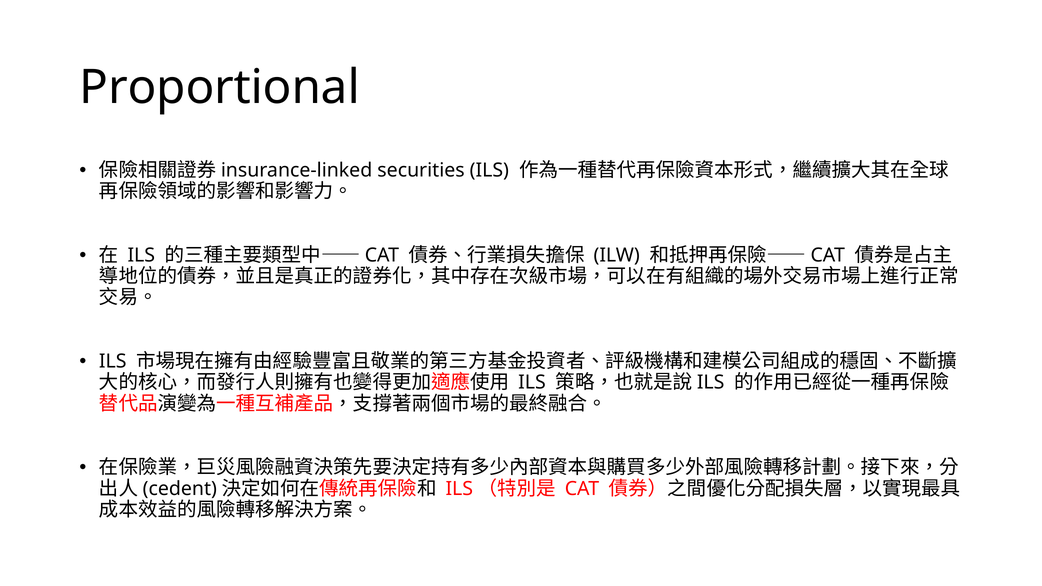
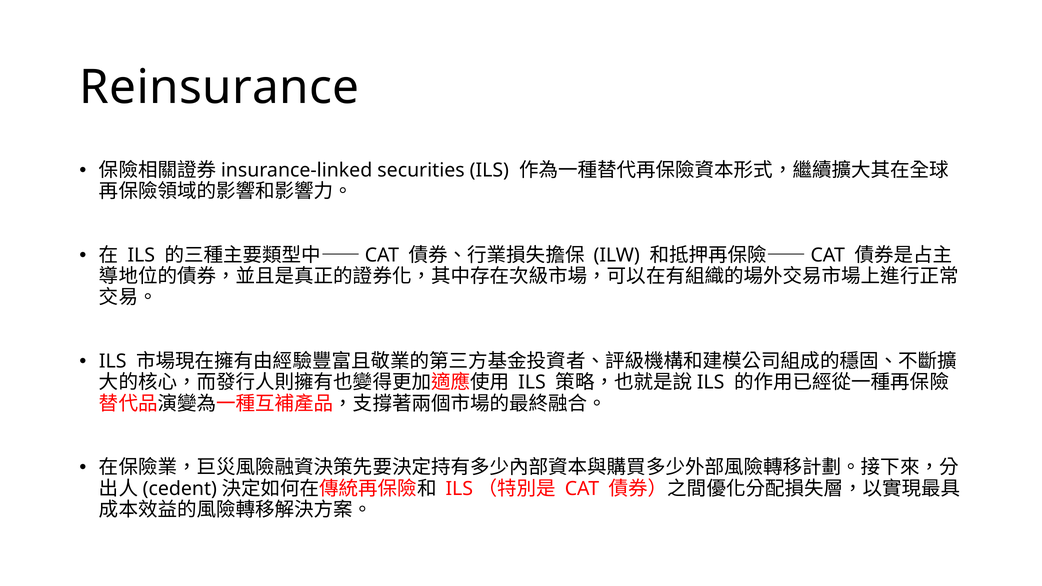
Proportional: Proportional -> Reinsurance
